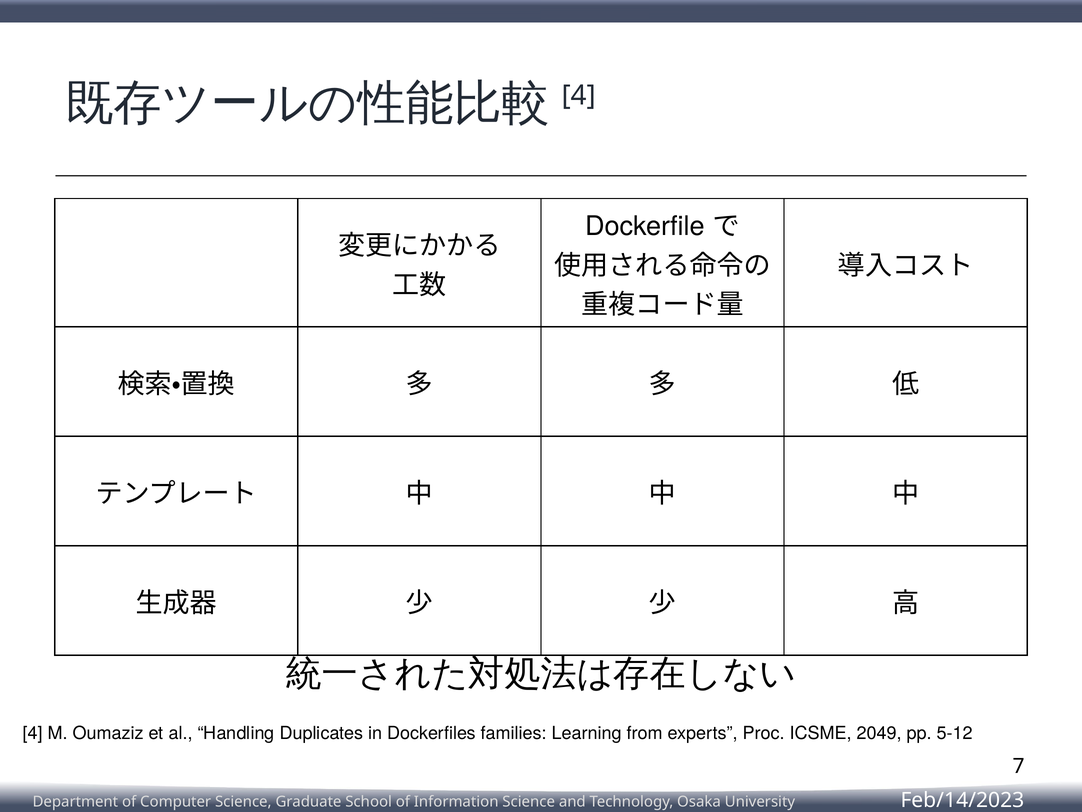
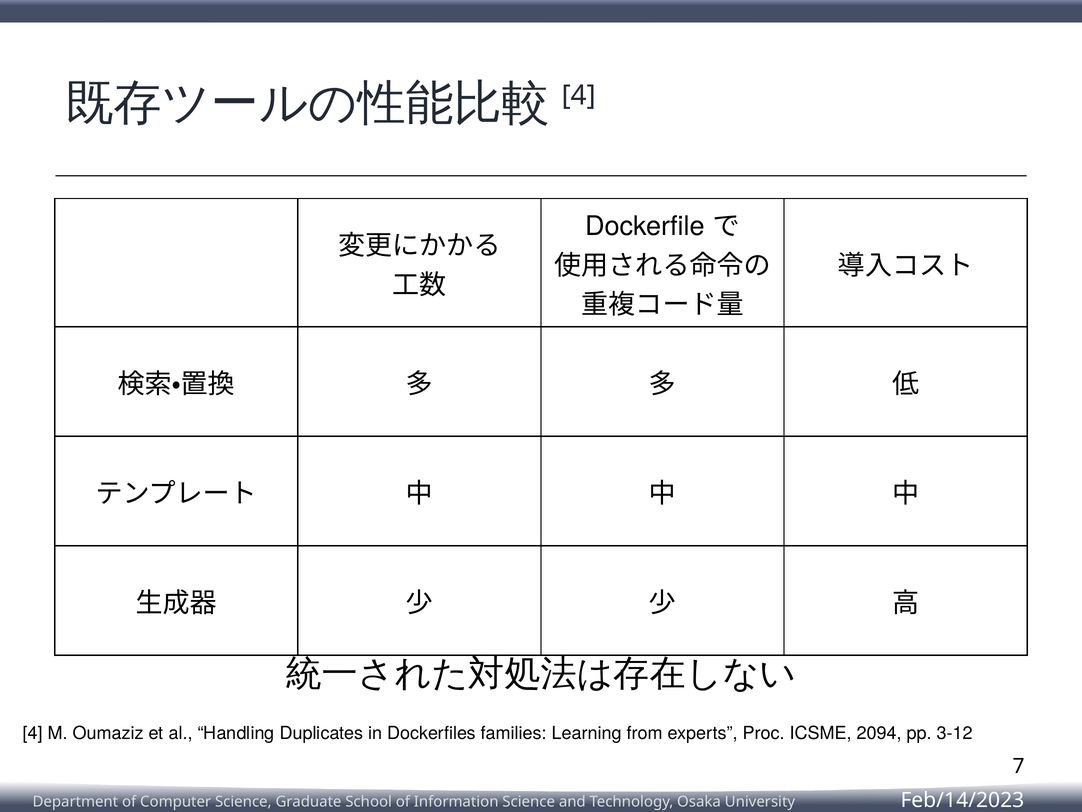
2049: 2049 -> 2094
5-12: 5-12 -> 3-12
